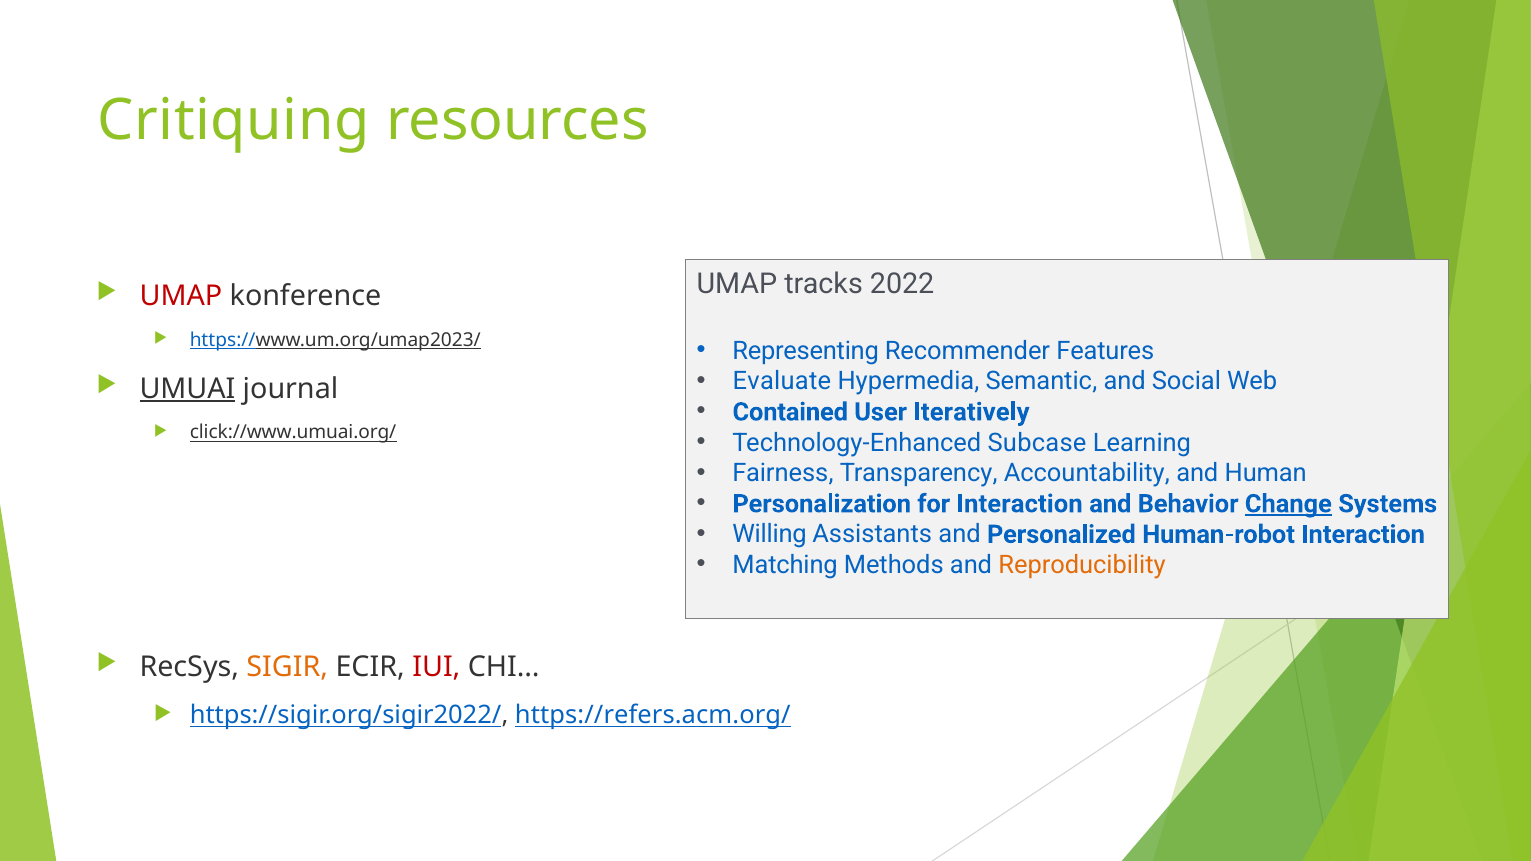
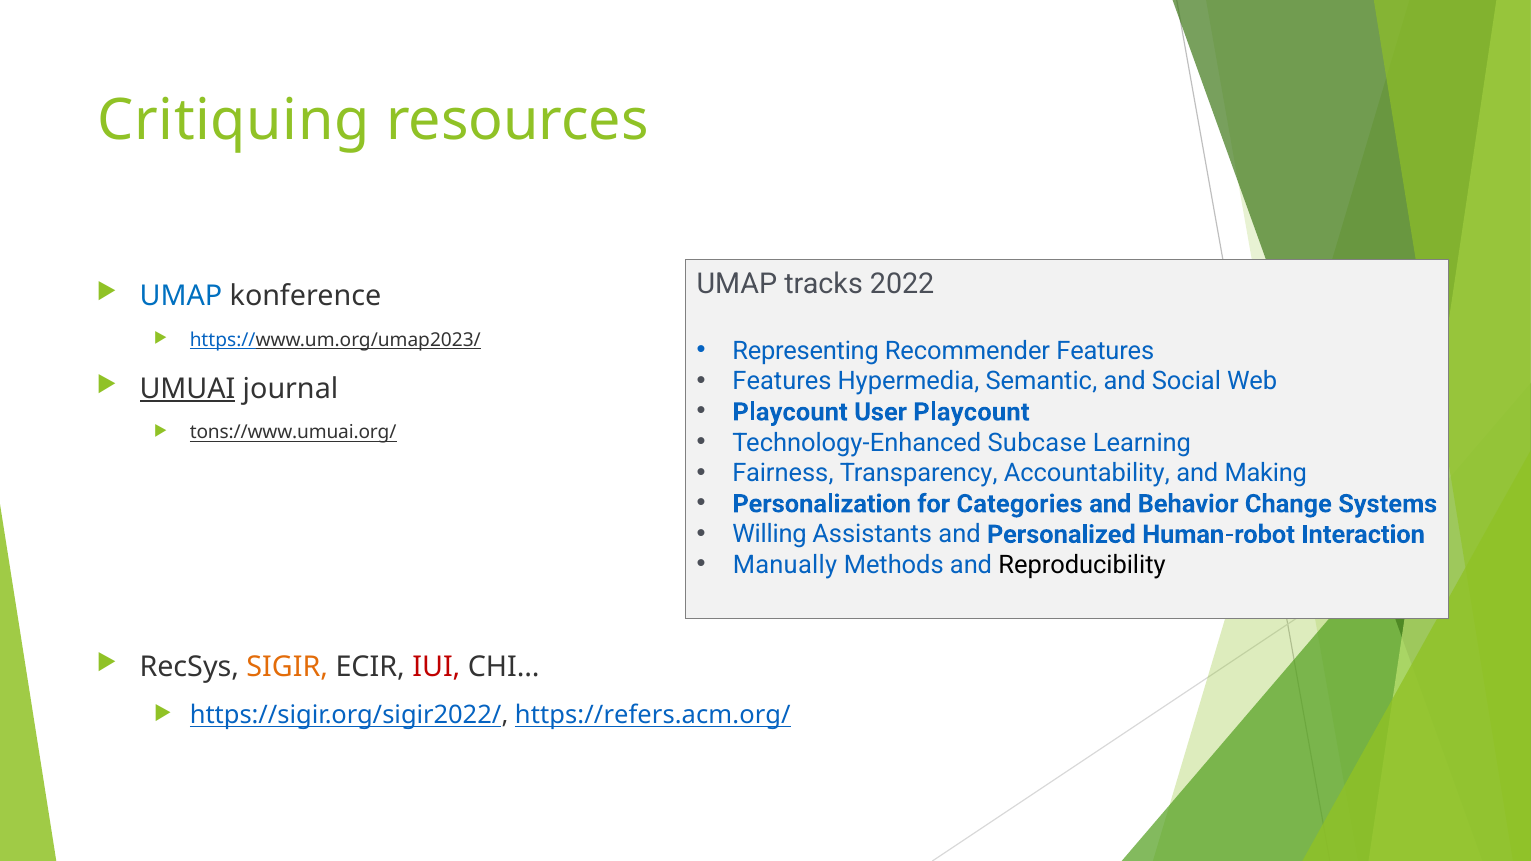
UMAP at (181, 296) colour: red -> blue
Evaluate at (782, 382): Evaluate -> Features
Contained at (790, 412): Contained -> Playcount
User Iteratively: Iteratively -> Playcount
click://www.umuai.org/: click://www.umuai.org/ -> tons://www.umuai.org/
Human: Human -> Making
for Interaction: Interaction -> Categories
Change underline: present -> none
Matching: Matching -> Manually
Reproducibility colour: orange -> black
